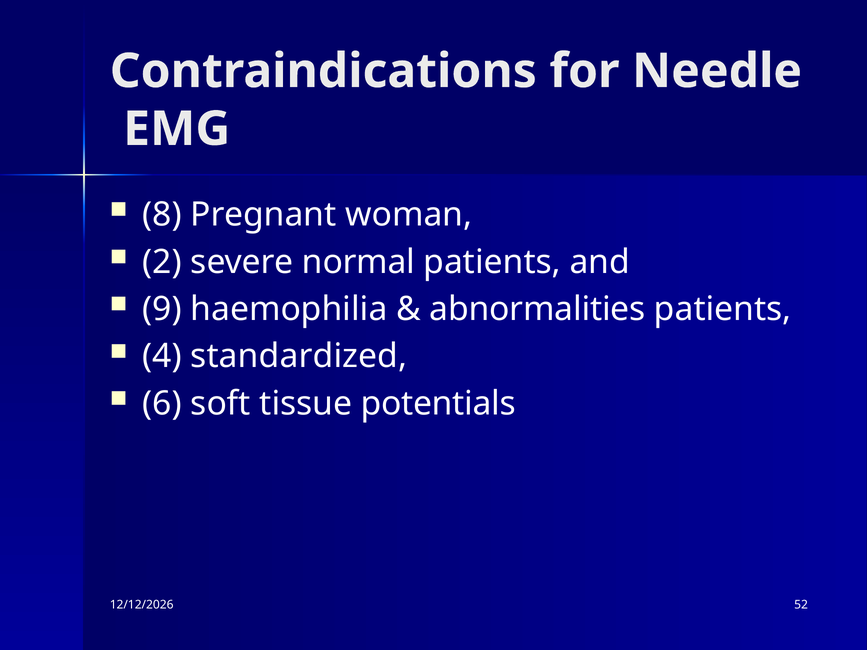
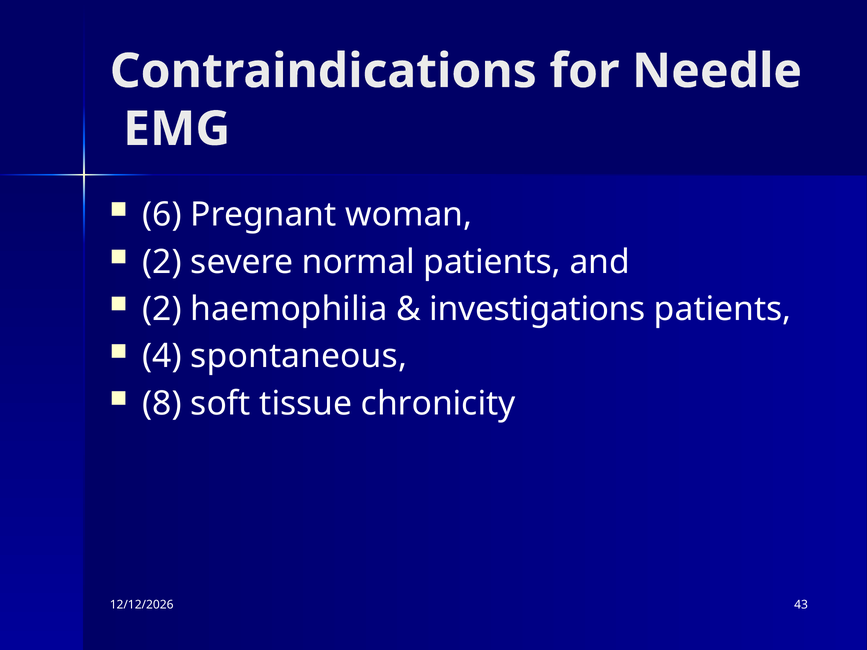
8: 8 -> 6
9 at (162, 309): 9 -> 2
abnormalities: abnormalities -> investigations
standardized: standardized -> spontaneous
6: 6 -> 8
potentials: potentials -> chronicity
52: 52 -> 43
